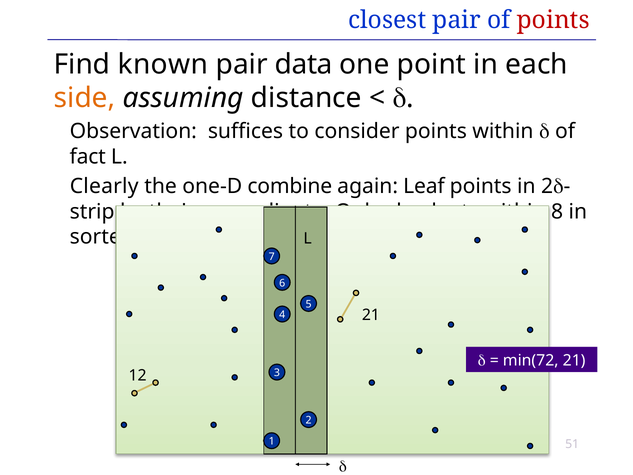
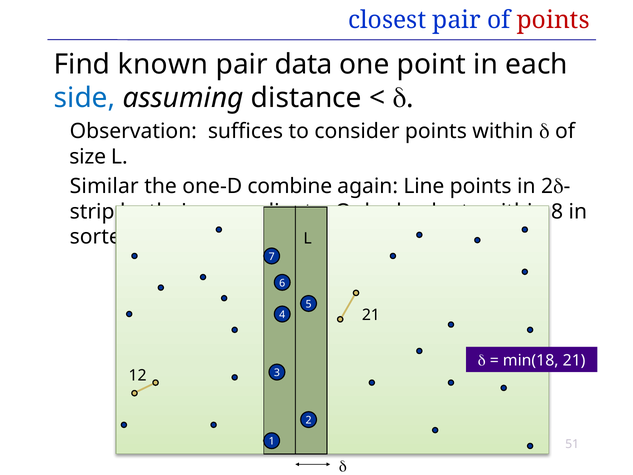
side colour: orange -> blue
fact: fact -> size
Clearly: Clearly -> Similar
Leaf: Leaf -> Line
min(72: min(72 -> min(18
